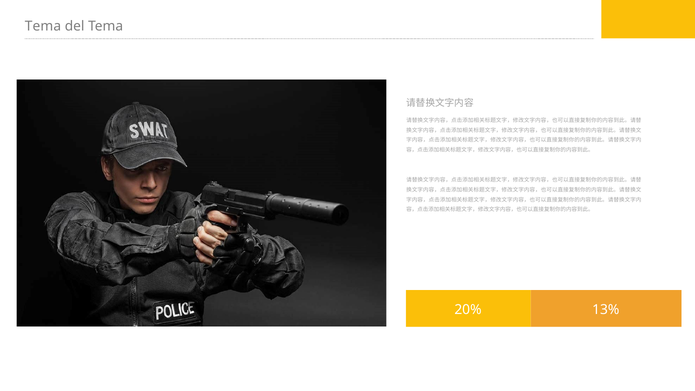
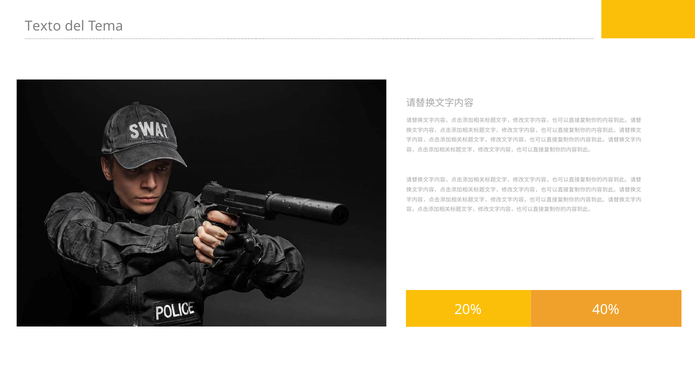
Tema at (43, 26): Tema -> Texto
13%: 13% -> 40%
